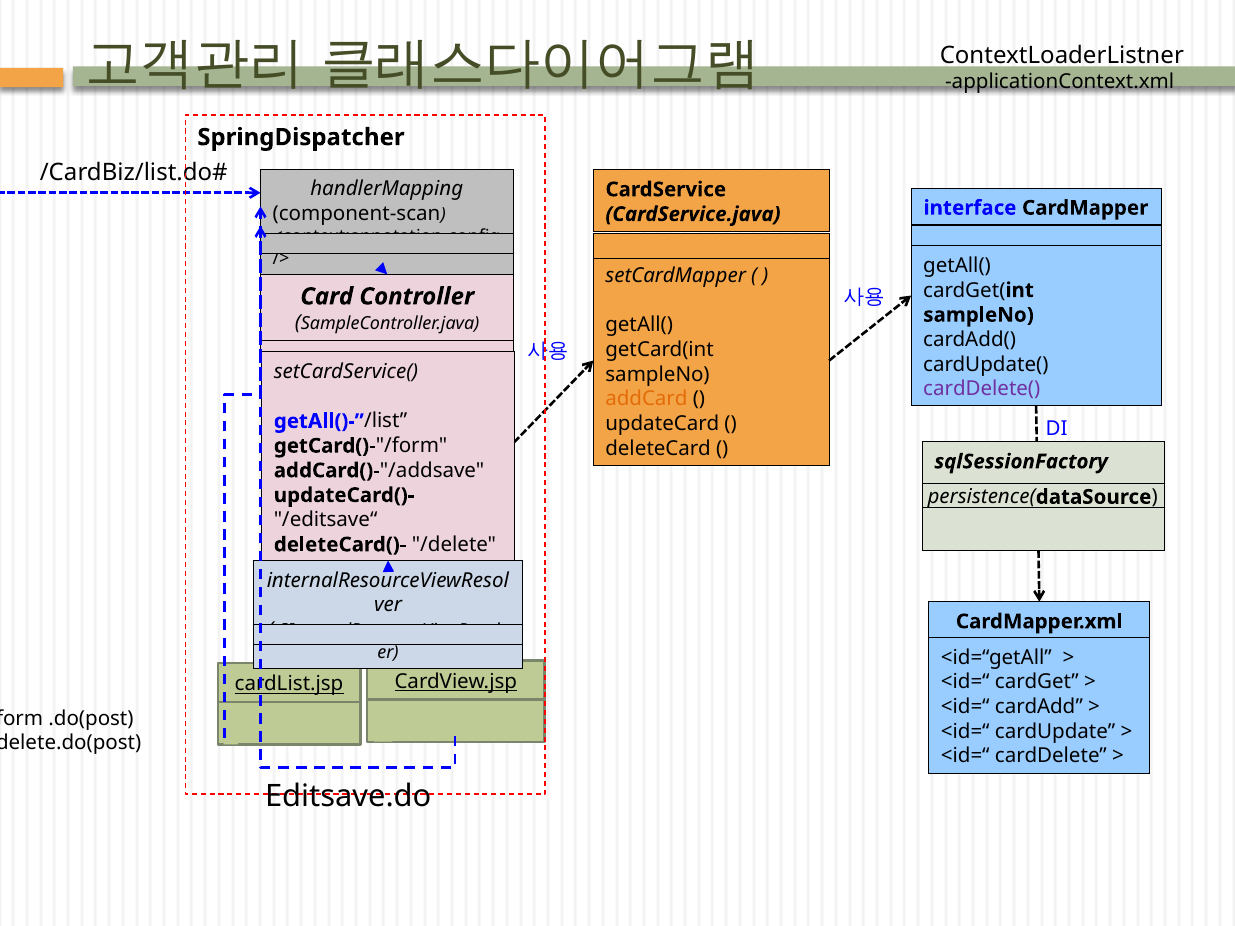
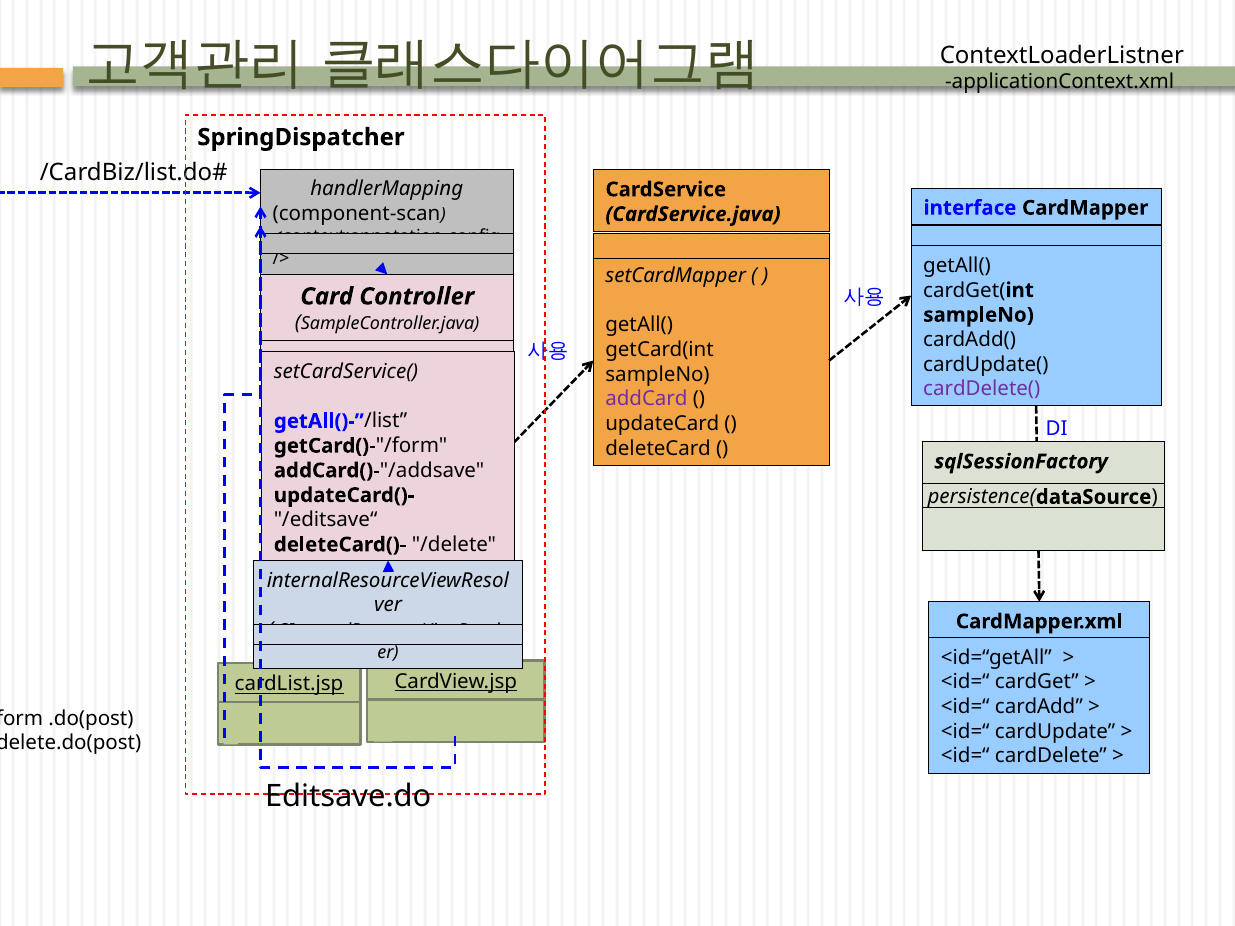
addCard colour: orange -> purple
